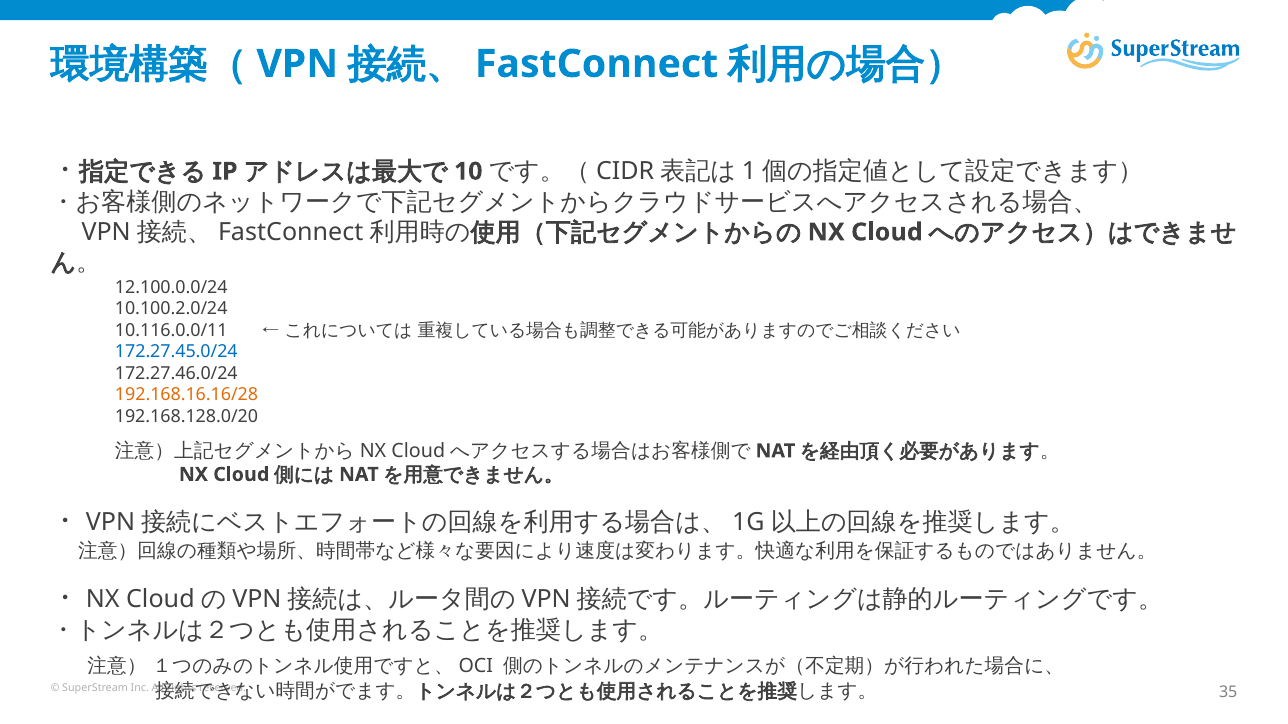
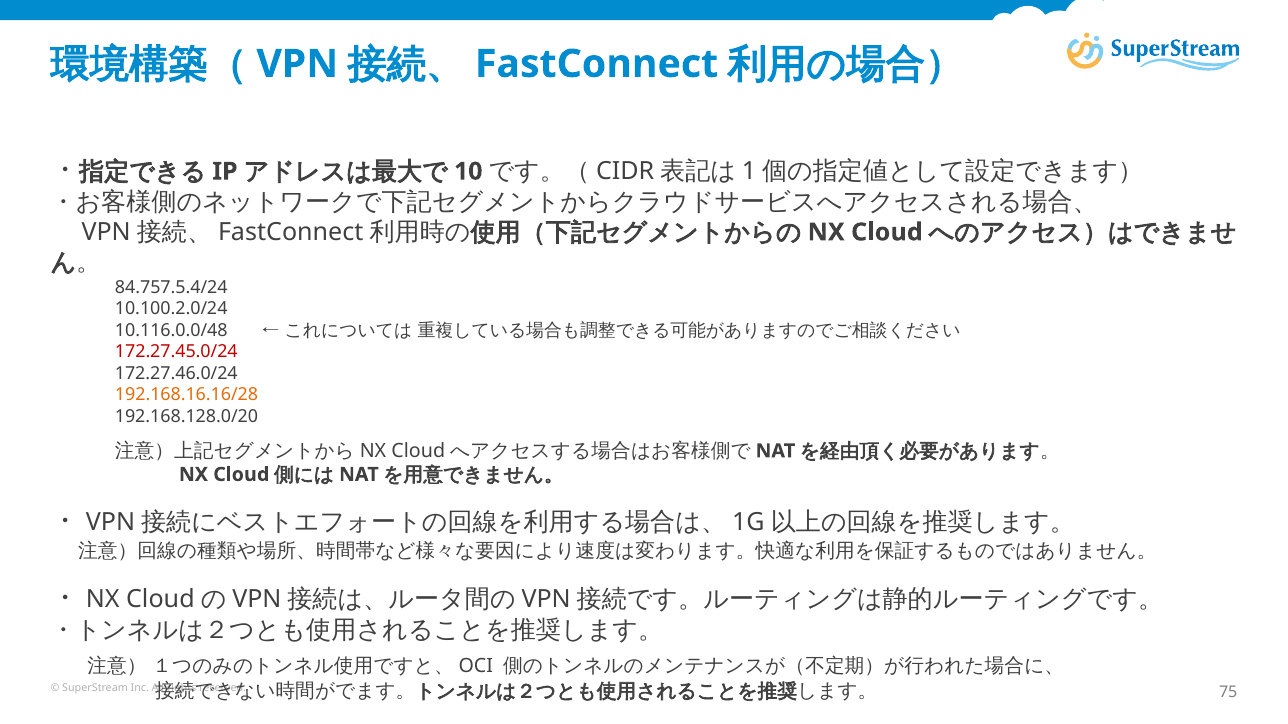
12.100.0.0/24: 12.100.0.0/24 -> 84.757.5.4/24
10.116.0.0/11: 10.116.0.0/11 -> 10.116.0.0/48
172.27.45.0/24 colour: blue -> red
35: 35 -> 75
